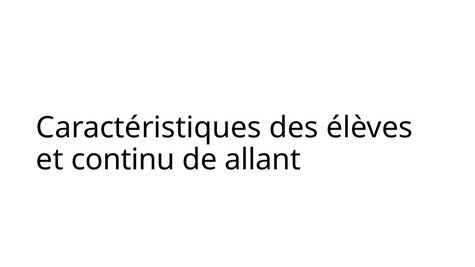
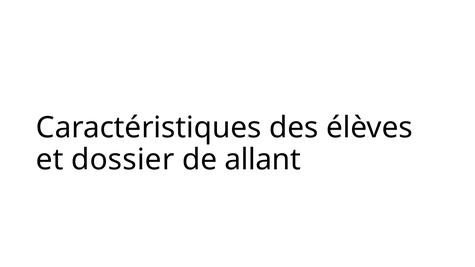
continu: continu -> dossier
